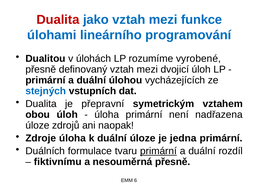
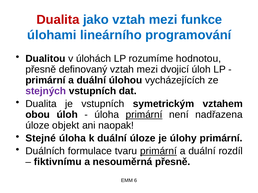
vyrobené: vyrobené -> hodnotou
stejných colour: blue -> purple
je přepravní: přepravní -> vstupních
primární at (144, 115) underline: none -> present
zdrojů: zdrojů -> objekt
Zdroje: Zdroje -> Stejné
jedna: jedna -> úlohy
